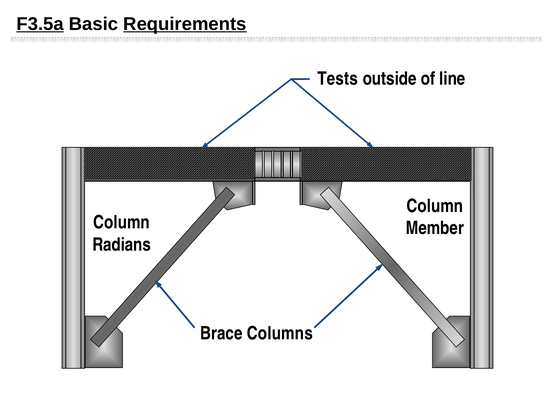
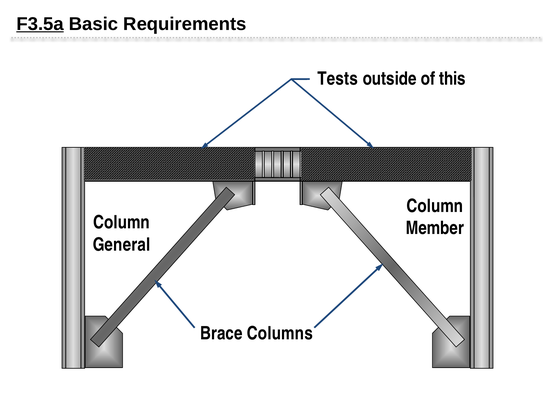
Requirements underline: present -> none
line: line -> this
Radians: Radians -> General
